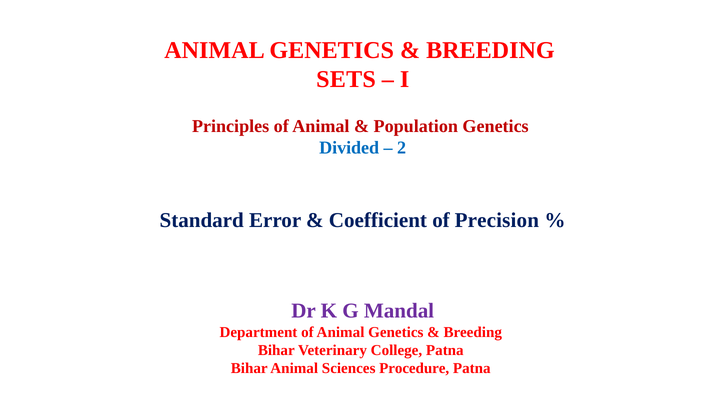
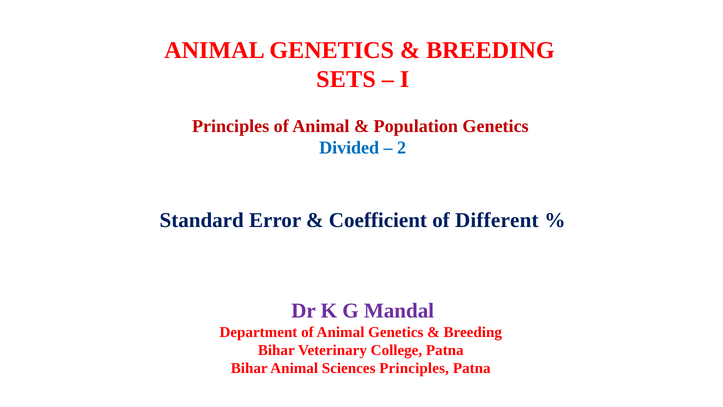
Precision: Precision -> Different
Sciences Procedure: Procedure -> Principles
